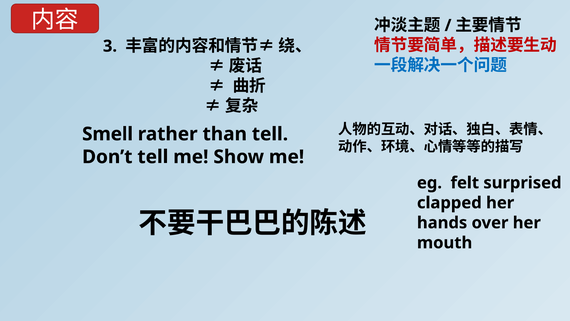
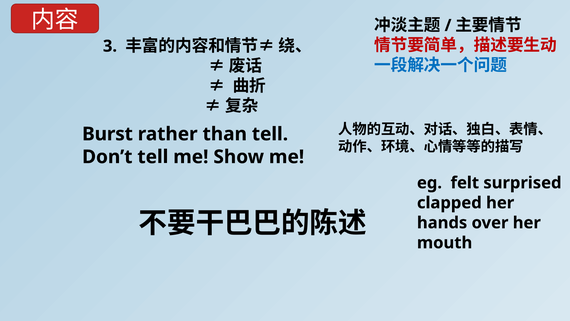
Smell: Smell -> Burst
